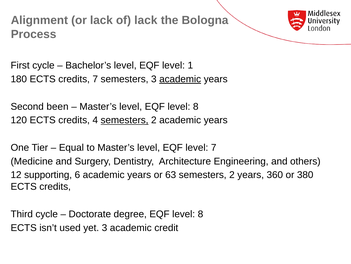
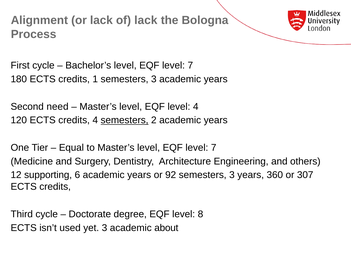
1 at (190, 65): 1 -> 7
credits 7: 7 -> 1
academic at (180, 79) underline: present -> none
been: been -> need
level EQF level 8: 8 -> 4
63: 63 -> 92
2 at (232, 175): 2 -> 3
380: 380 -> 307
credit: credit -> about
